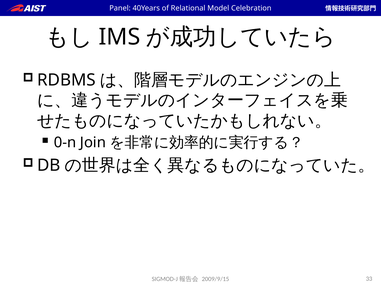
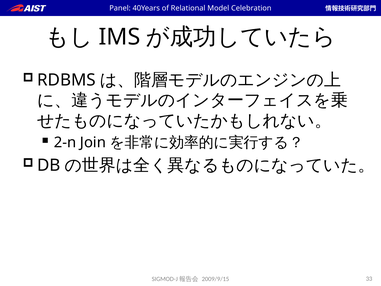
0-n: 0-n -> 2-n
